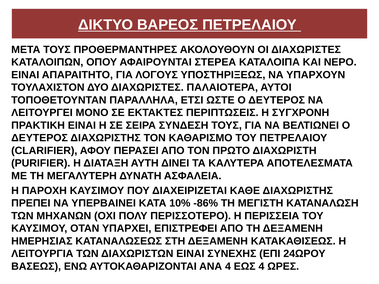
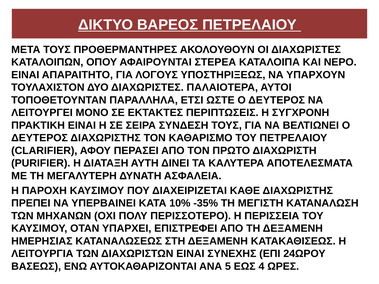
-86%: -86% -> -35%
ΑΝΑ 4: 4 -> 5
